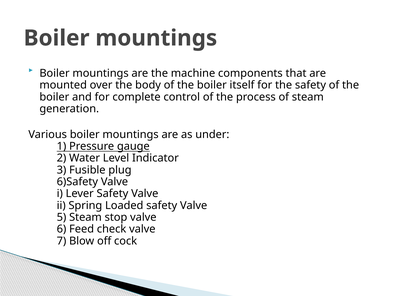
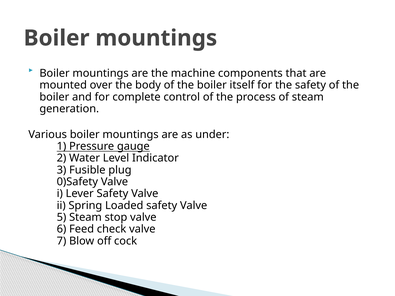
6)Safety: 6)Safety -> 0)Safety
